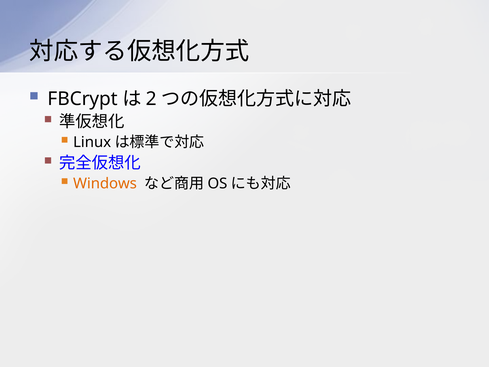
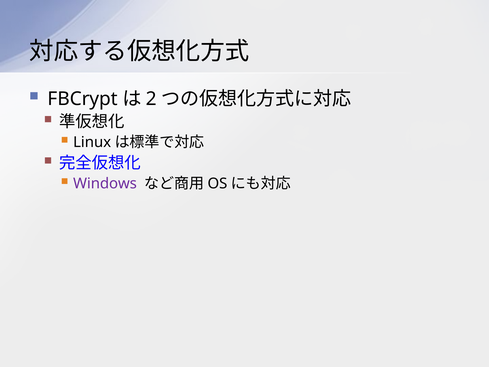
Windows colour: orange -> purple
